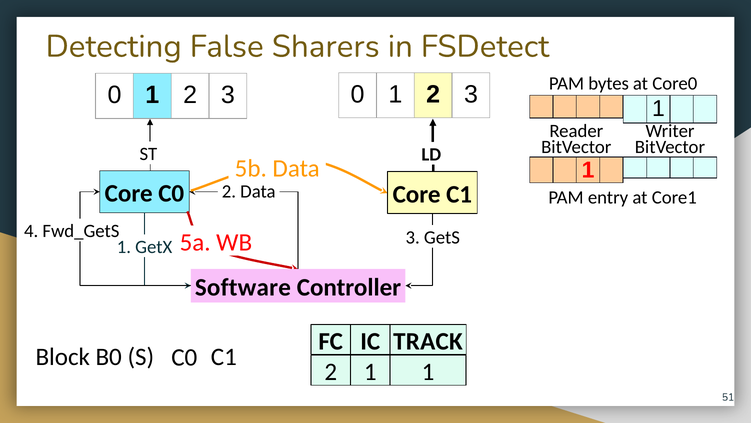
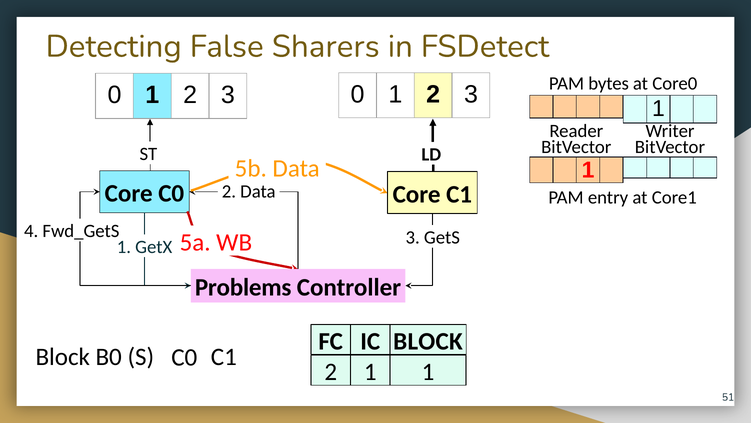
Software: Software -> Problems
TRACK at (428, 341): TRACK -> BLOCK
